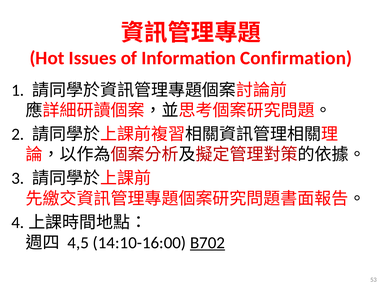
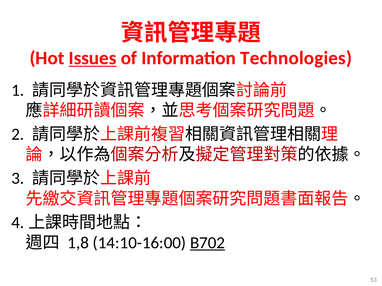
Issues underline: none -> present
Confirmation: Confirmation -> Technologies
4,5: 4,5 -> 1,8
